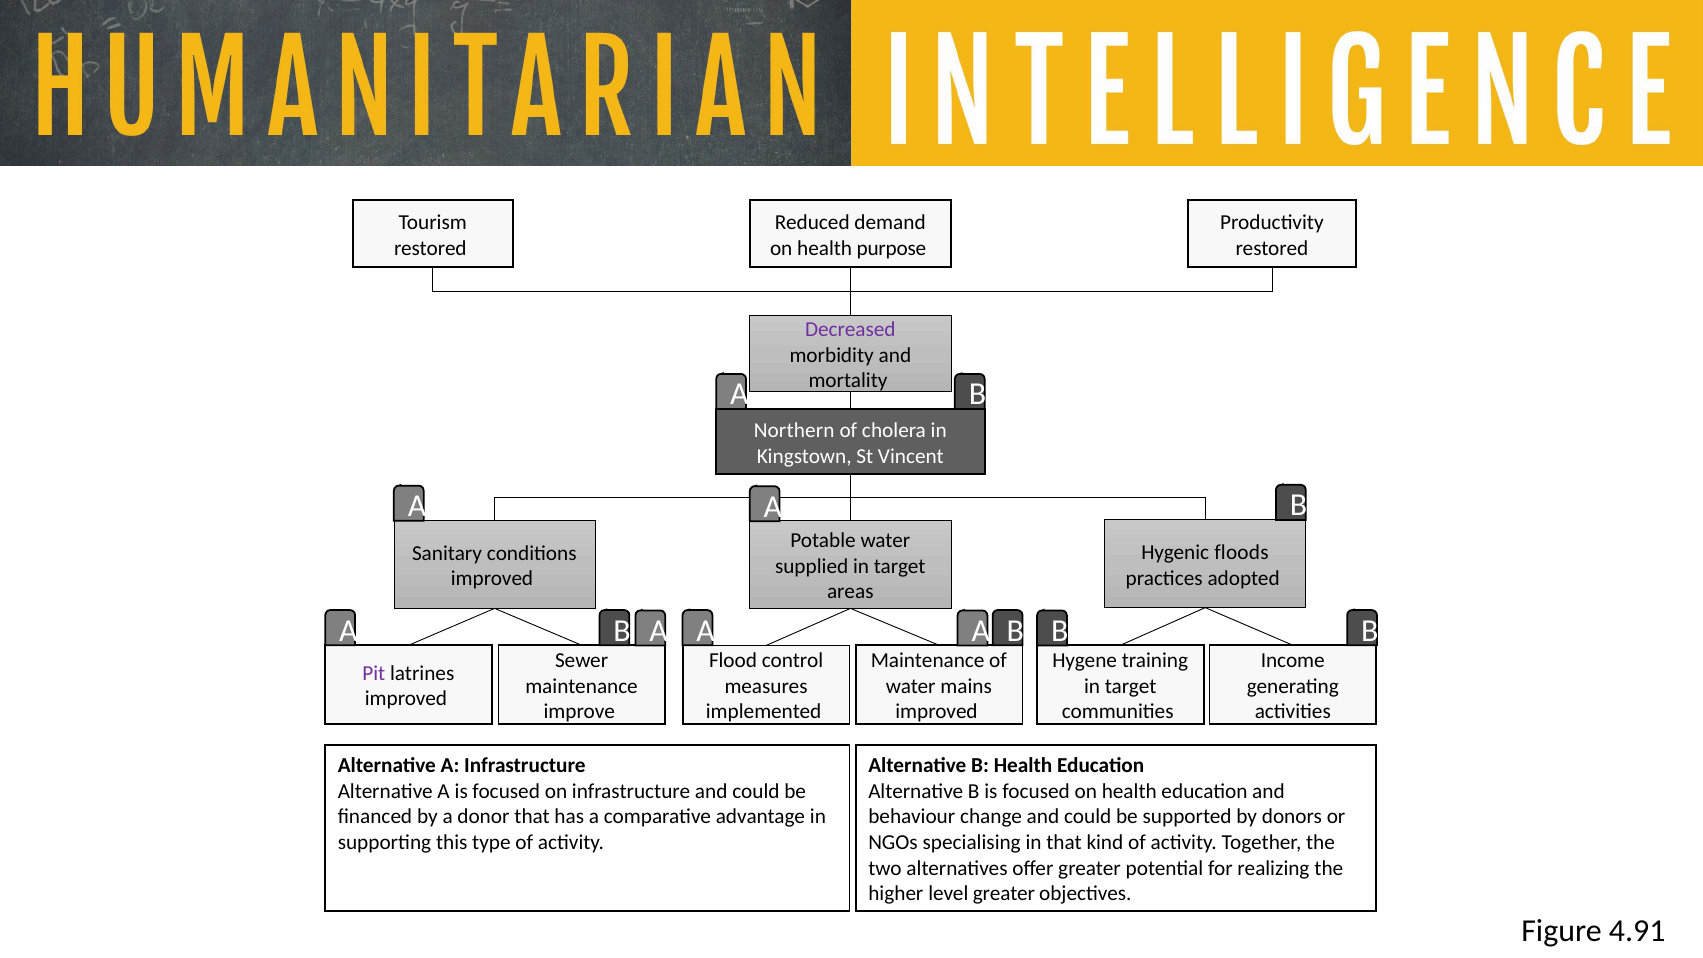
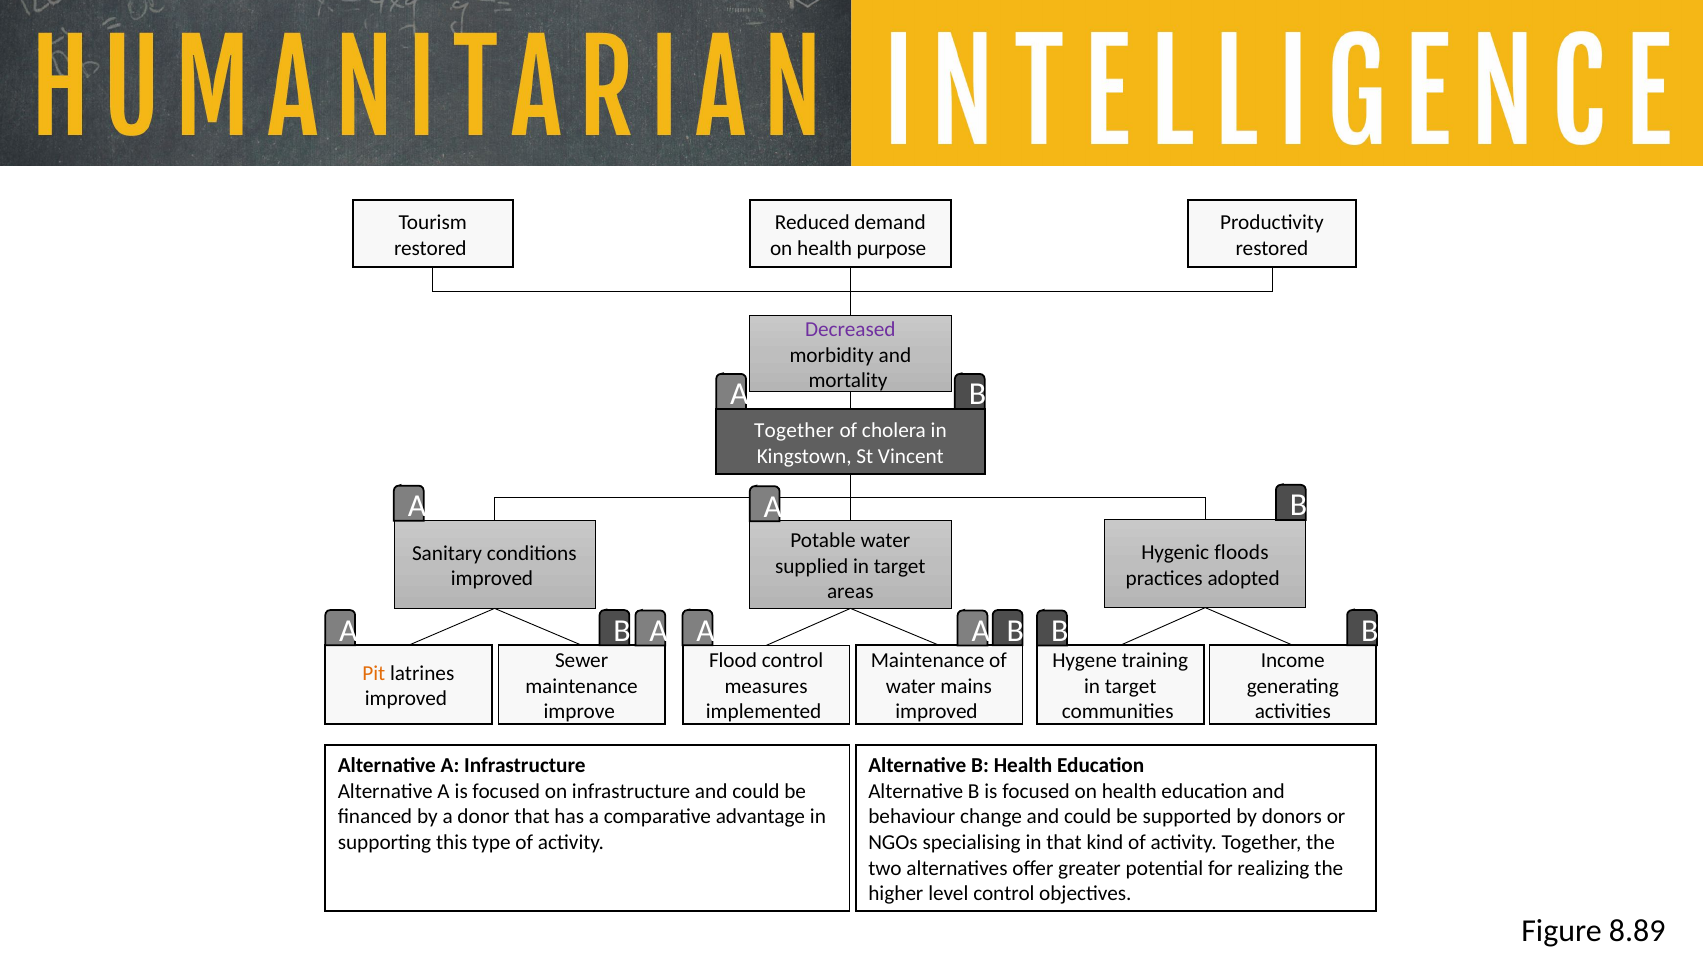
Northern at (794, 430): Northern -> Together
Pit colour: purple -> orange
level greater: greater -> control
4.91: 4.91 -> 8.89
